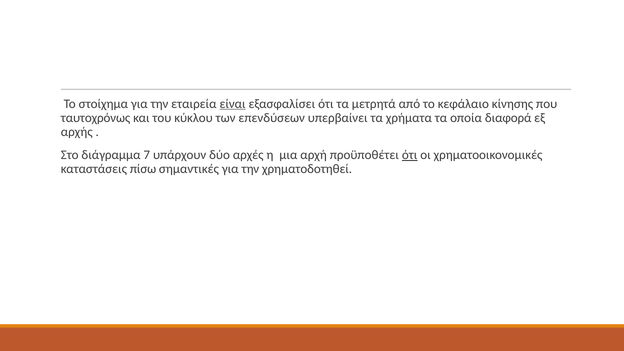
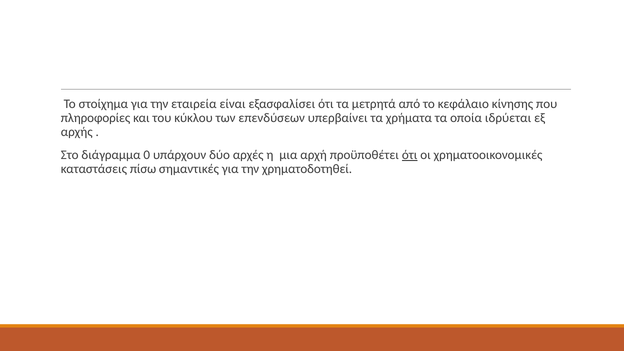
είναι underline: present -> none
ταυτοχρόνως: ταυτοχρόνως -> πληροφορίες
διαφορά: διαφορά -> ιδρύεται
7: 7 -> 0
